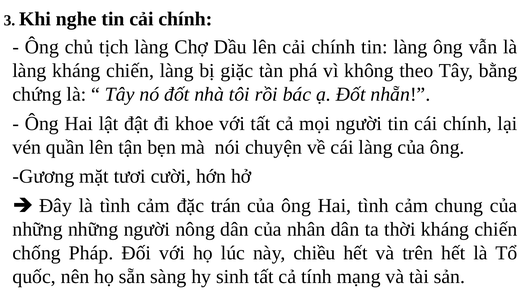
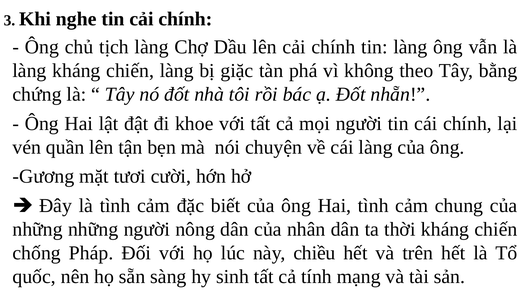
trán: trán -> biết
